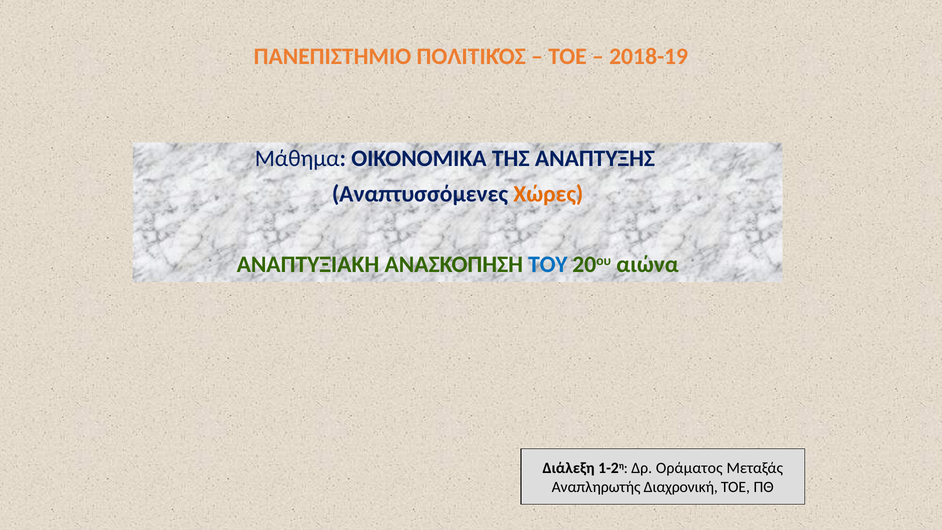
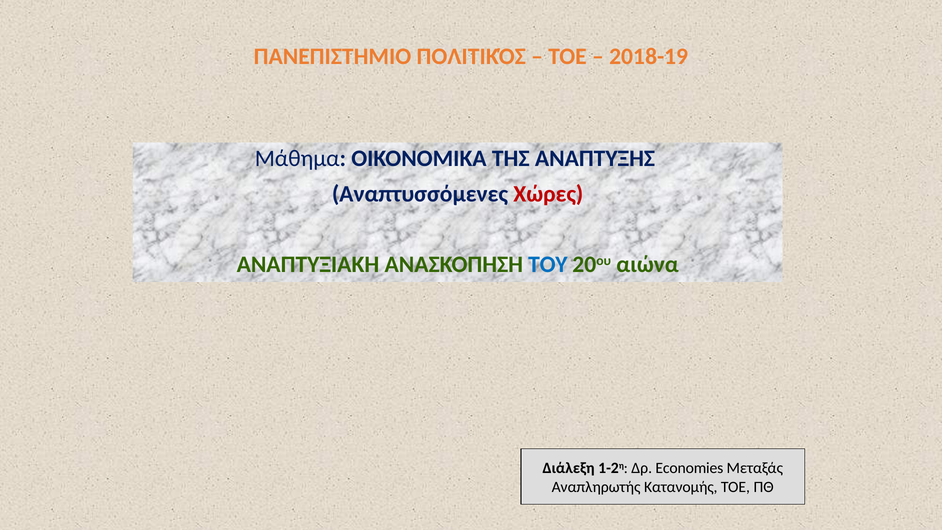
Χώρες colour: orange -> red
Οράματος: Οράματος -> Economies
Διαχρονική: Διαχρονική -> Κατανομής
